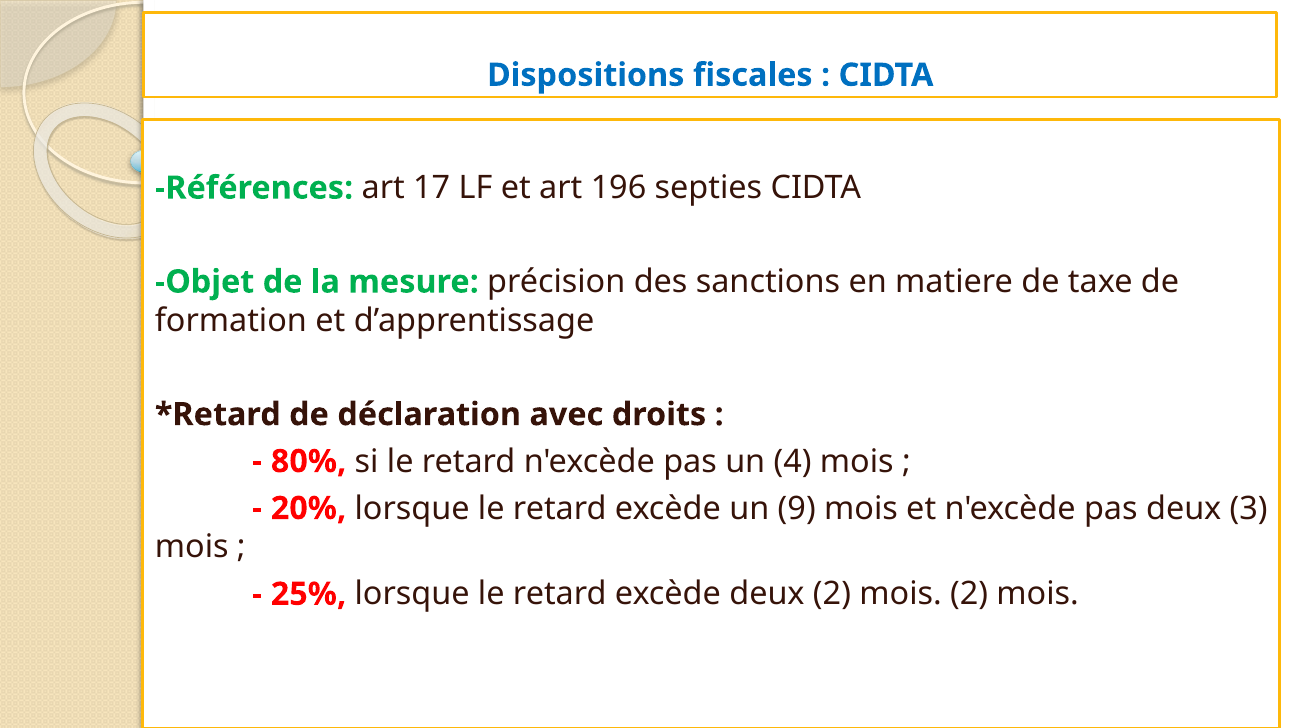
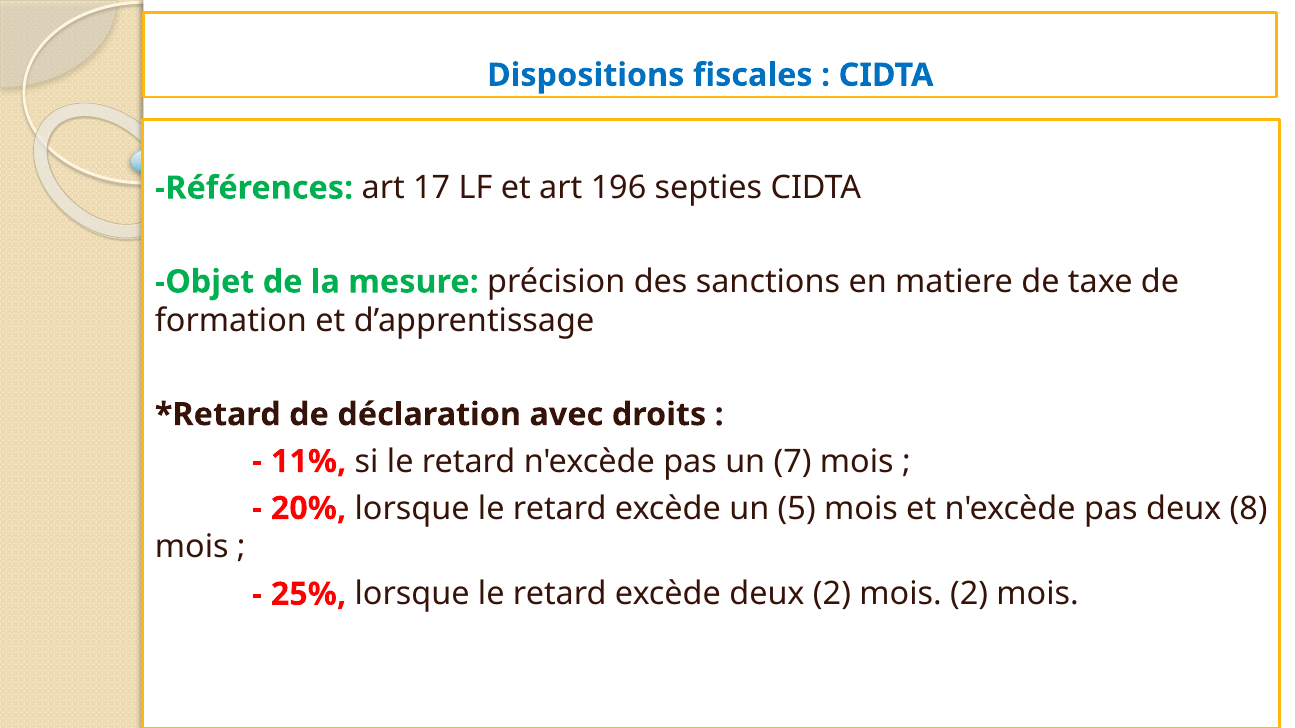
80%: 80% -> 11%
4: 4 -> 7
9: 9 -> 5
3: 3 -> 8
